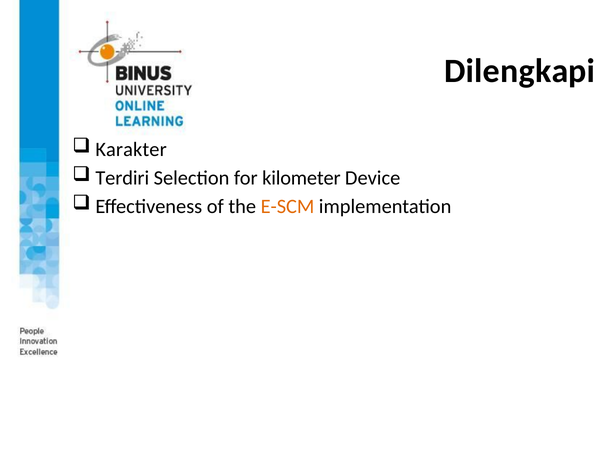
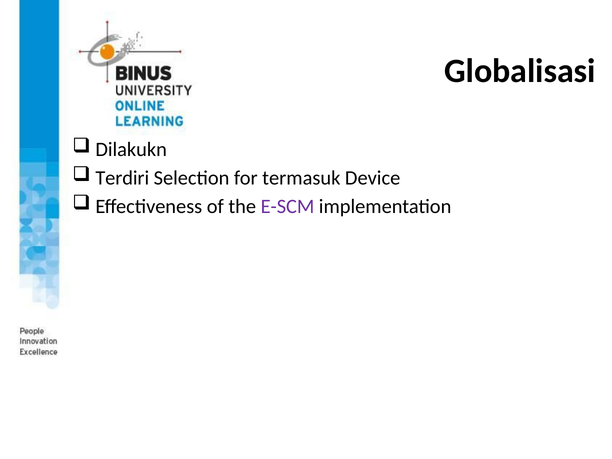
Dilengkapi: Dilengkapi -> Globalisasi
Karakter: Karakter -> Dilakukn
kilometer: kilometer -> termasuk
E-SCM colour: orange -> purple
